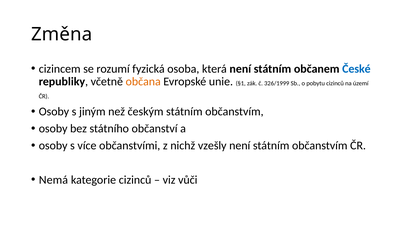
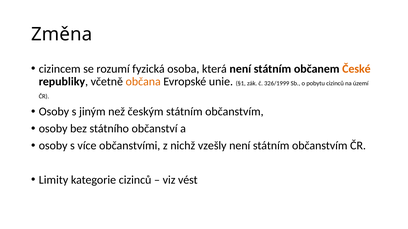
České colour: blue -> orange
Nemá: Nemá -> Limity
vůči: vůči -> vést
